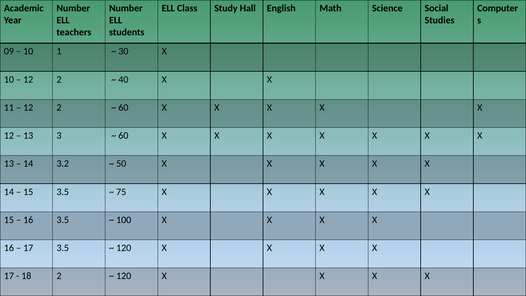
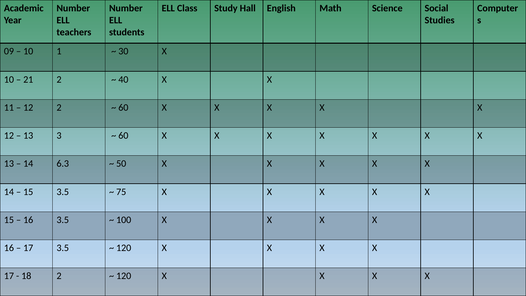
12 at (28, 79): 12 -> 21
3.2: 3.2 -> 6.3
